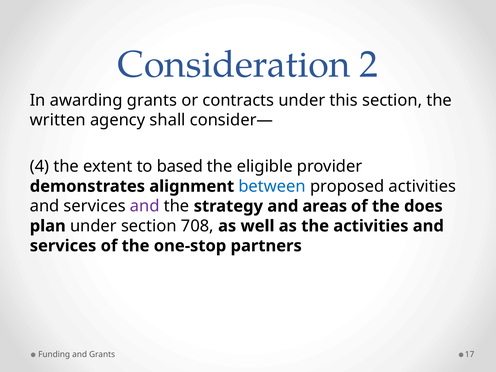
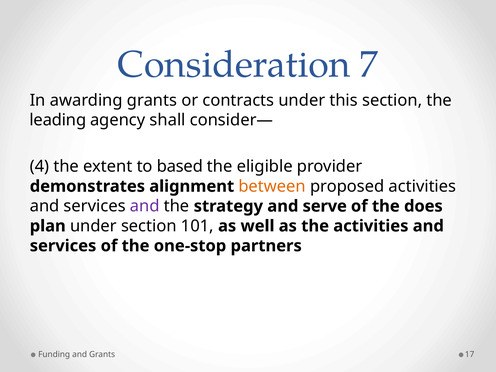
2: 2 -> 7
written: written -> leading
between colour: blue -> orange
areas: areas -> serve
708: 708 -> 101
